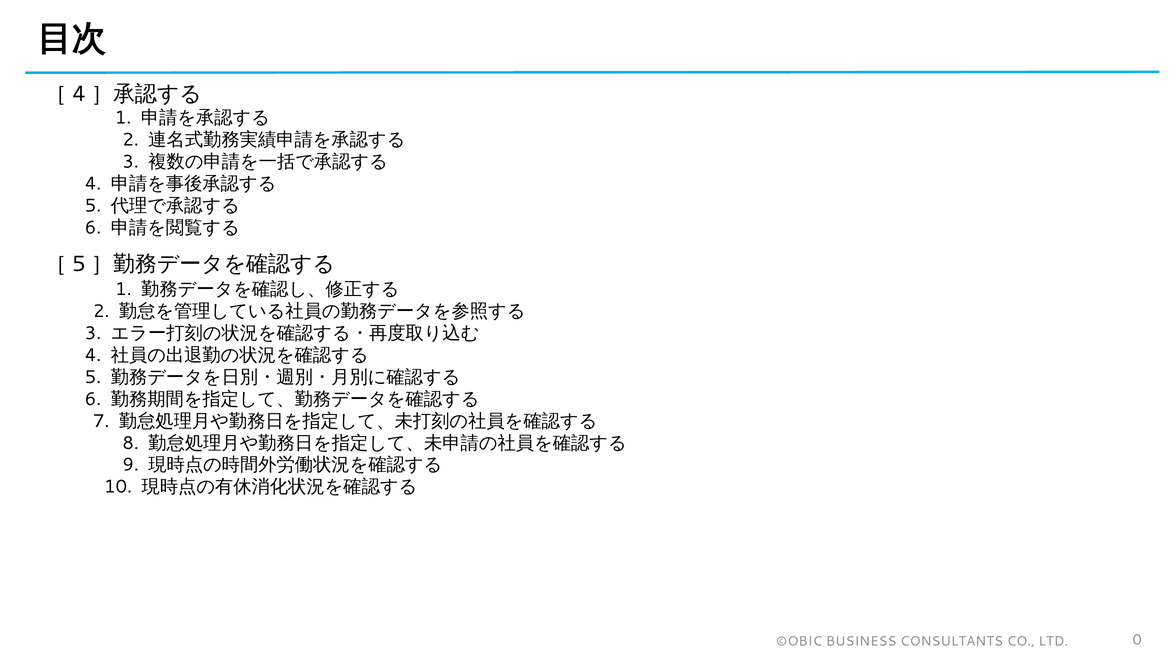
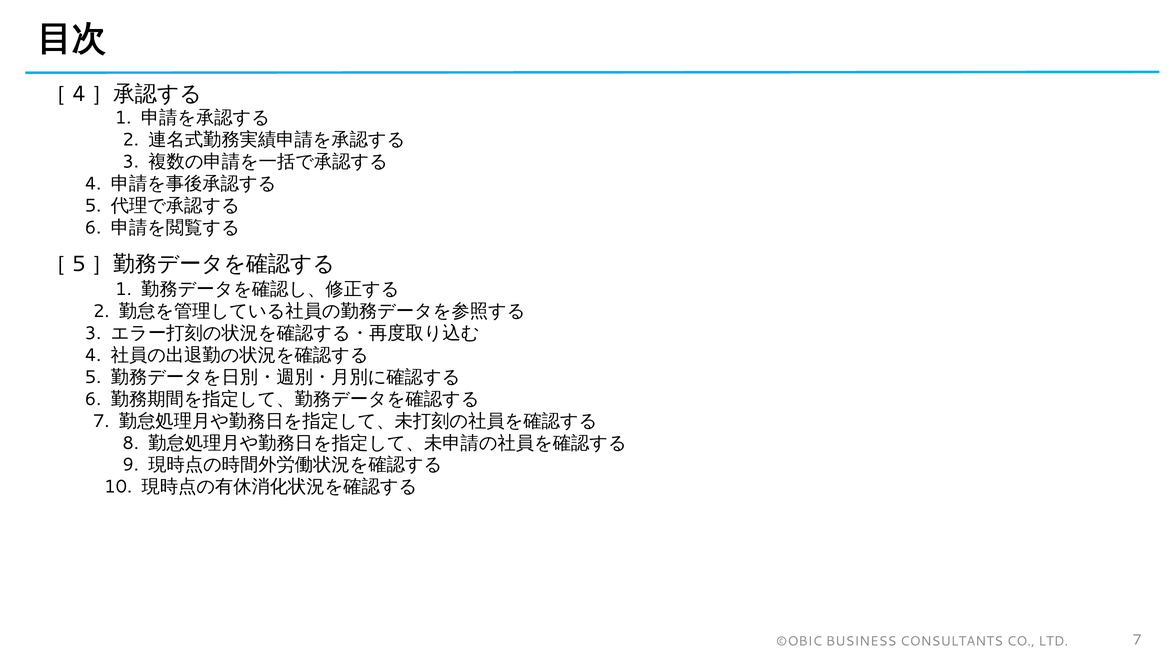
LTD 0: 0 -> 7
